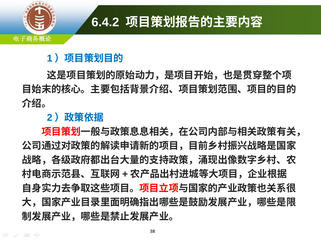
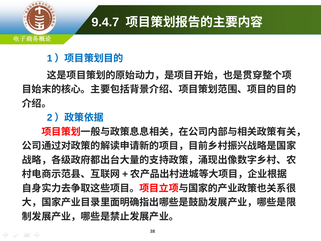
6.4.2: 6.4.2 -> 9.4.7
